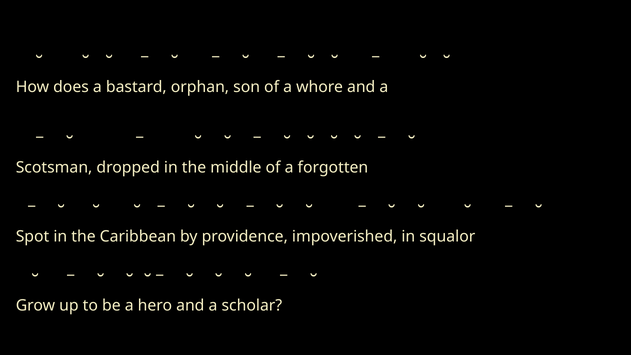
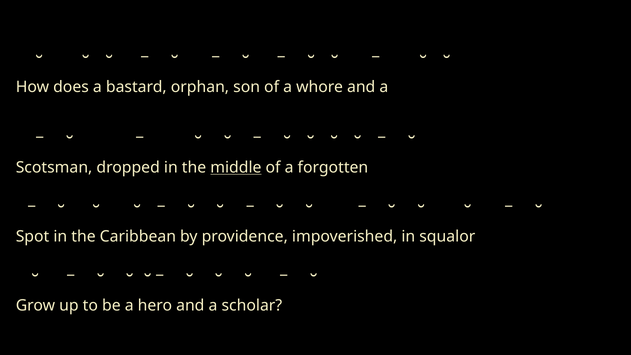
middle underline: none -> present
